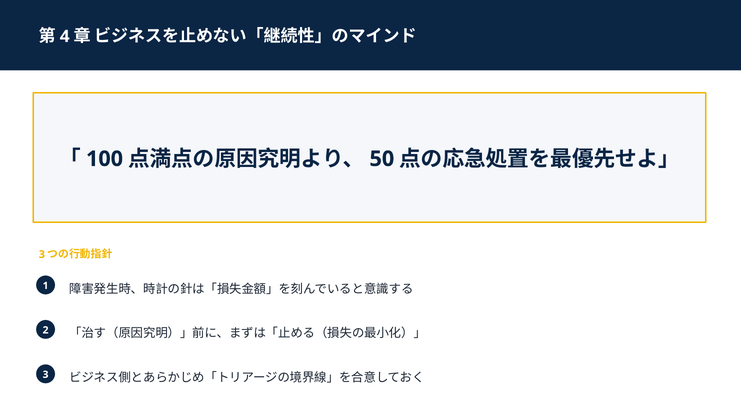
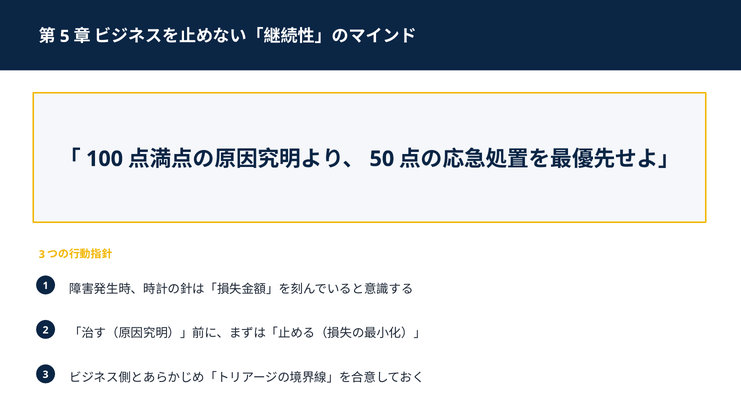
4: 4 -> 5
